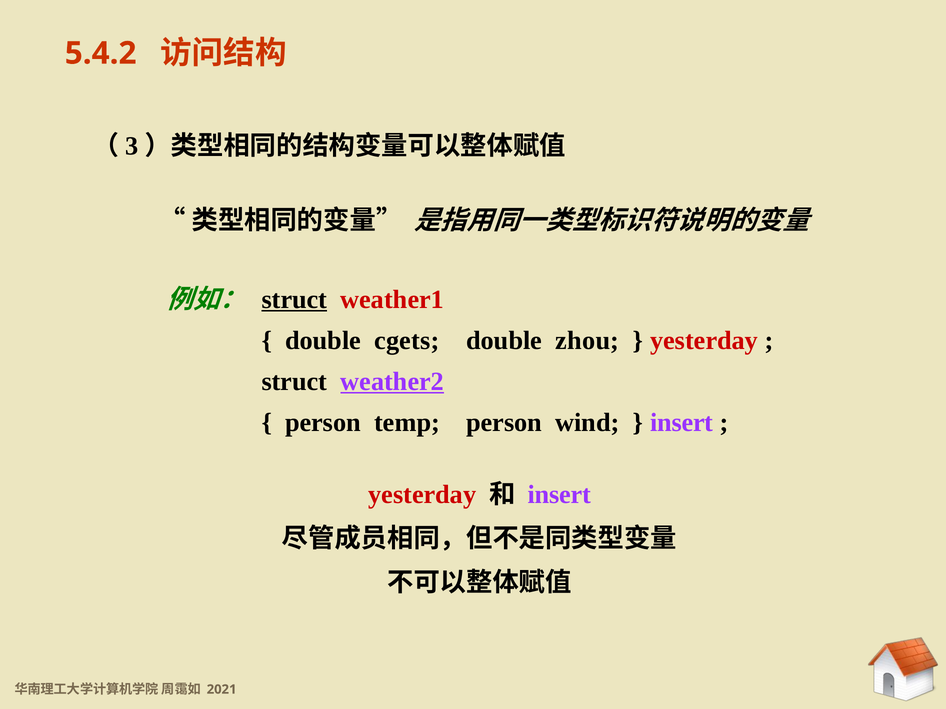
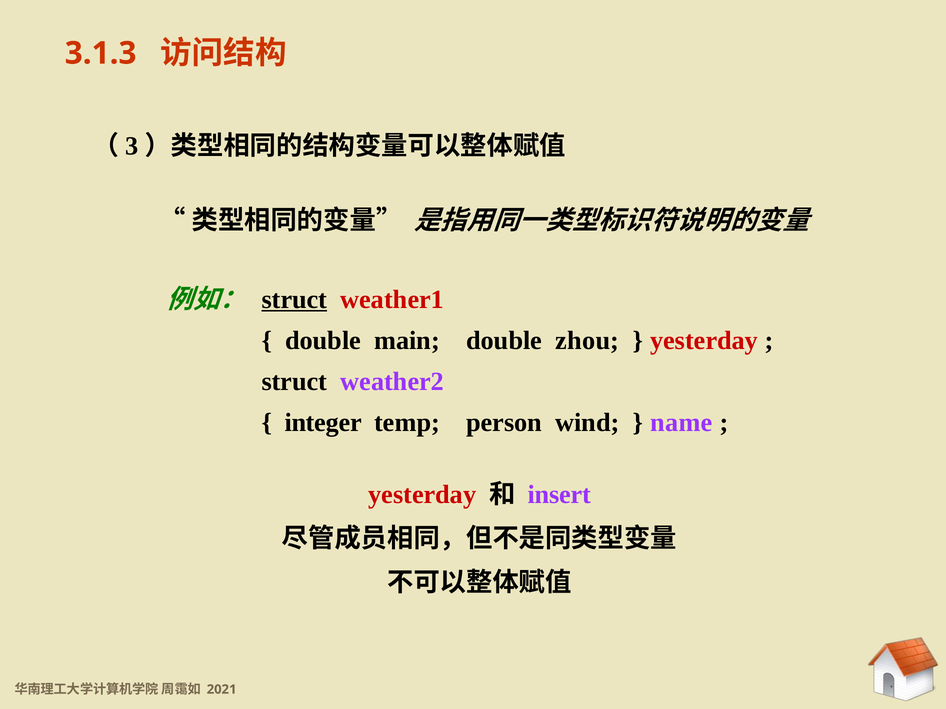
5.4.2: 5.4.2 -> 3.1.3
cgets: cgets -> main
weather2 underline: present -> none
person at (323, 423): person -> integer
insert at (682, 423): insert -> name
